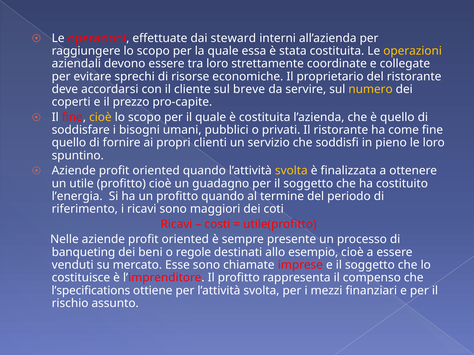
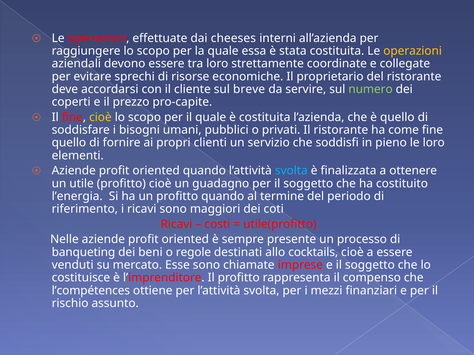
steward: steward -> cheeses
numero colour: yellow -> light green
spuntino: spuntino -> elementi
svolta at (291, 171) colour: yellow -> light blue
esempio: esempio -> cocktails
l’specifications: l’specifications -> l’compétences
